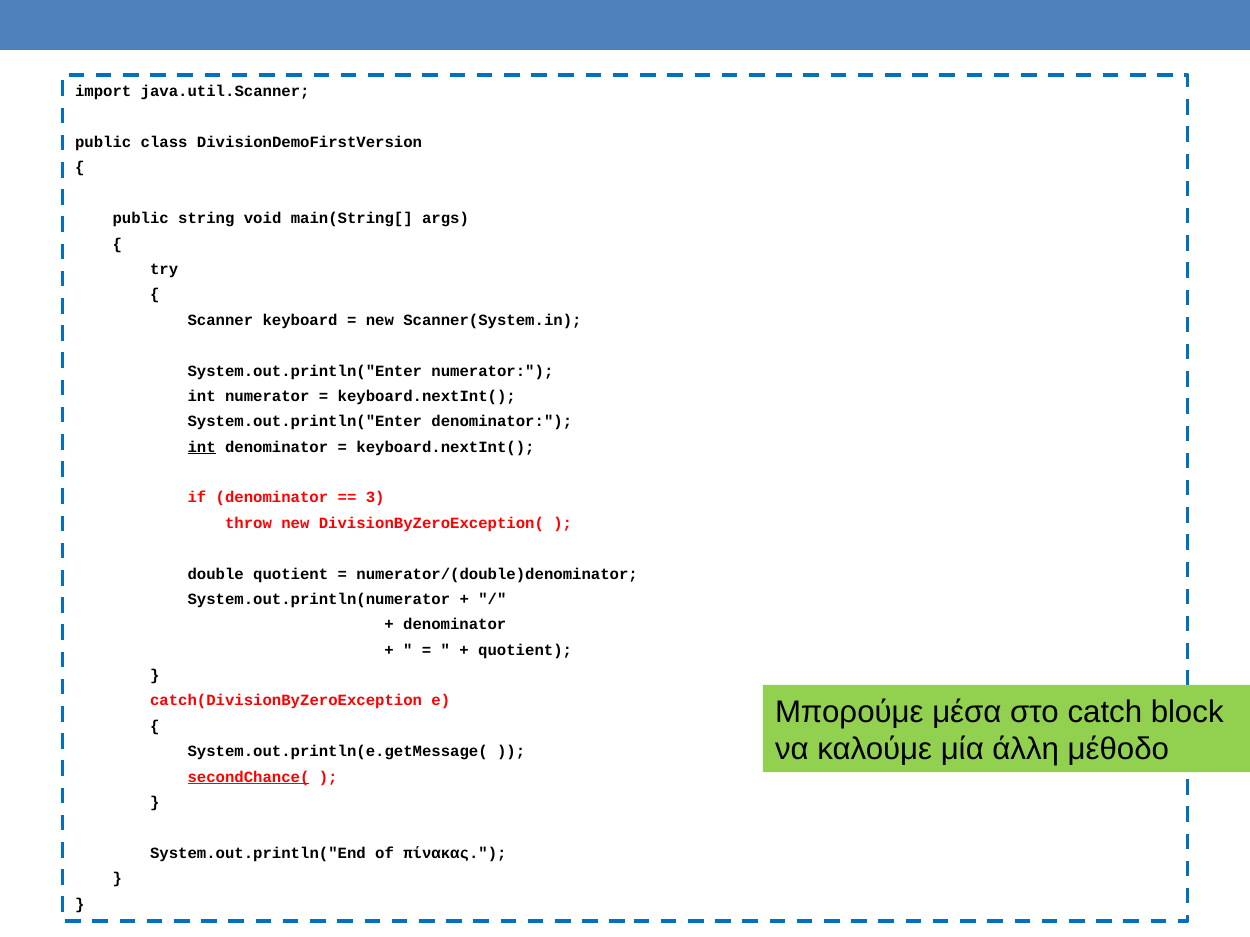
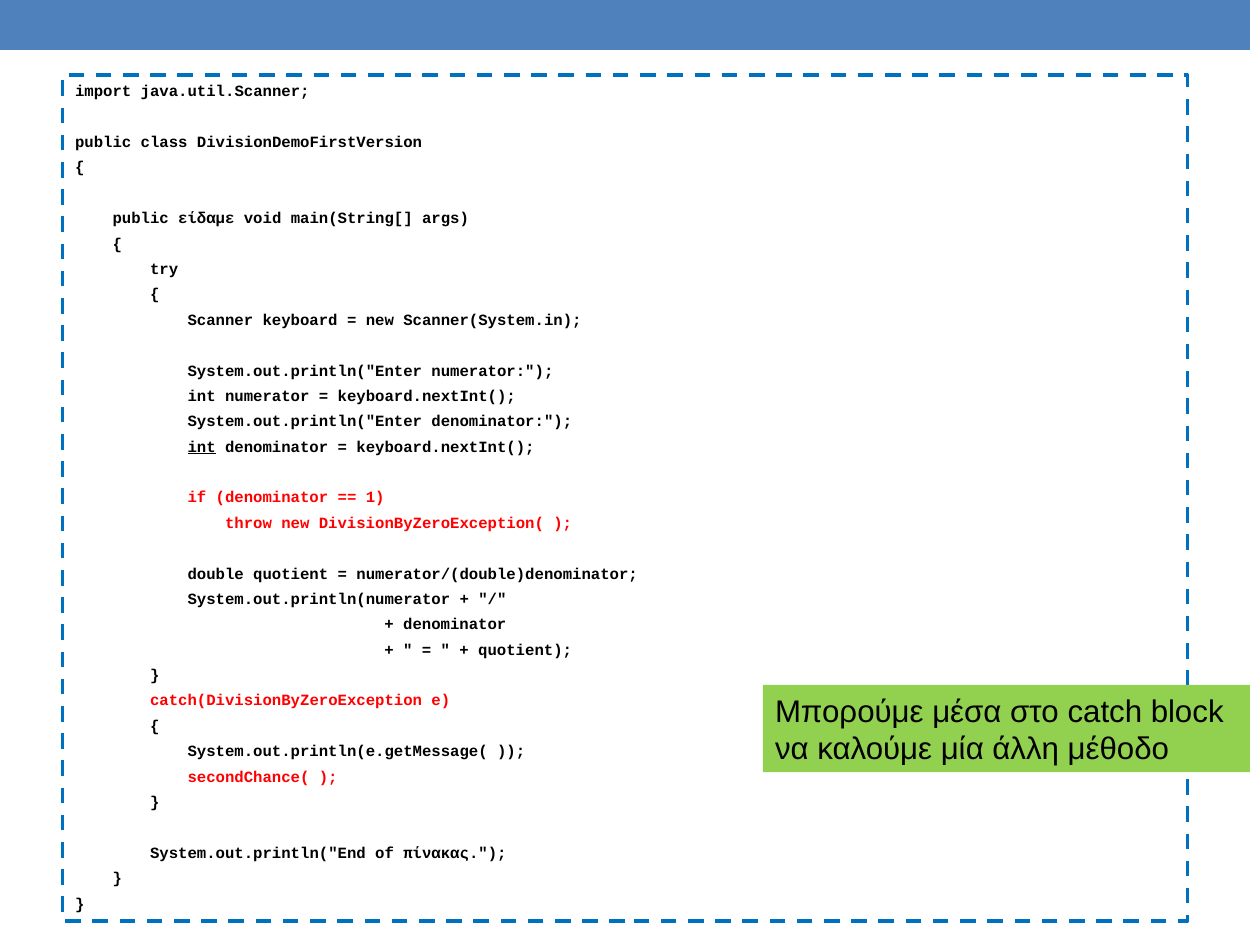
string: string -> είδαμε
3: 3 -> 1
secondChance( underline: present -> none
